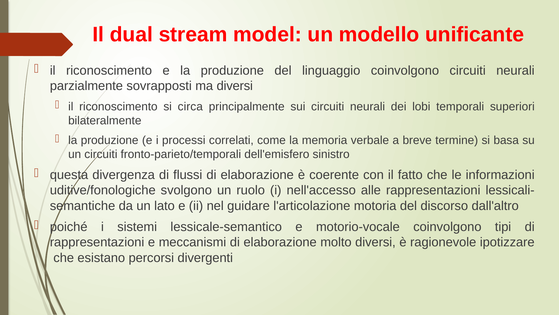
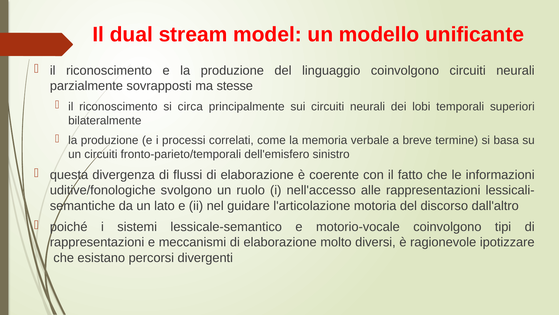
ma diversi: diversi -> stesse
